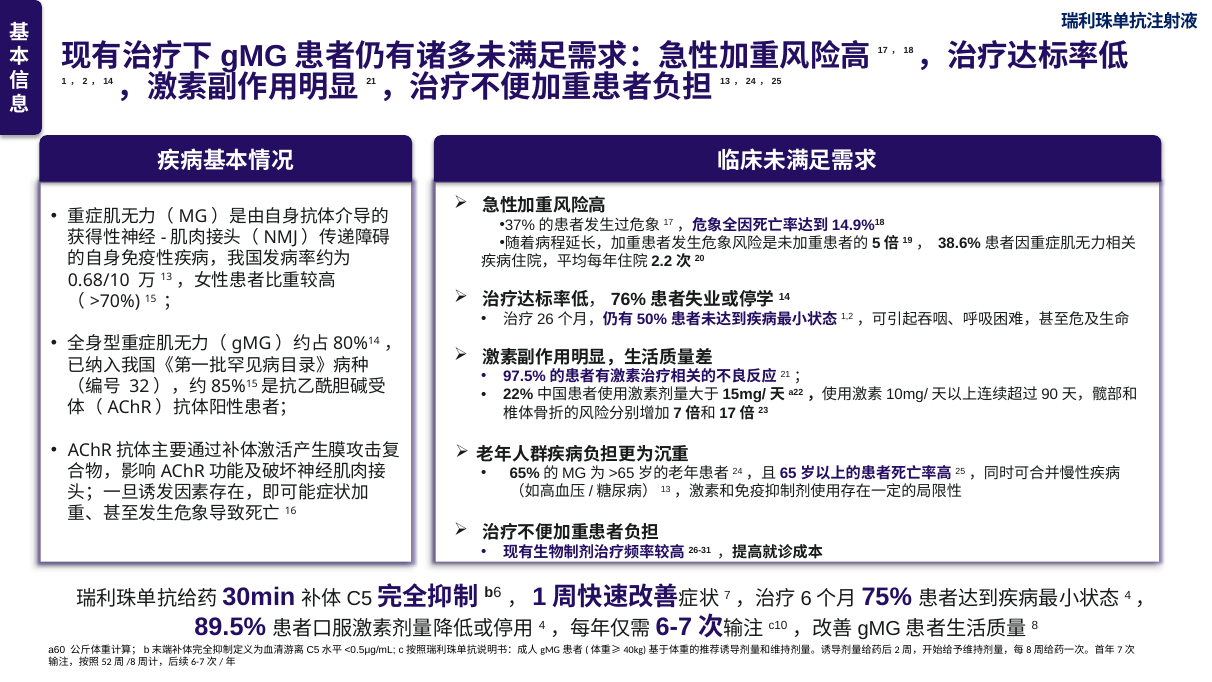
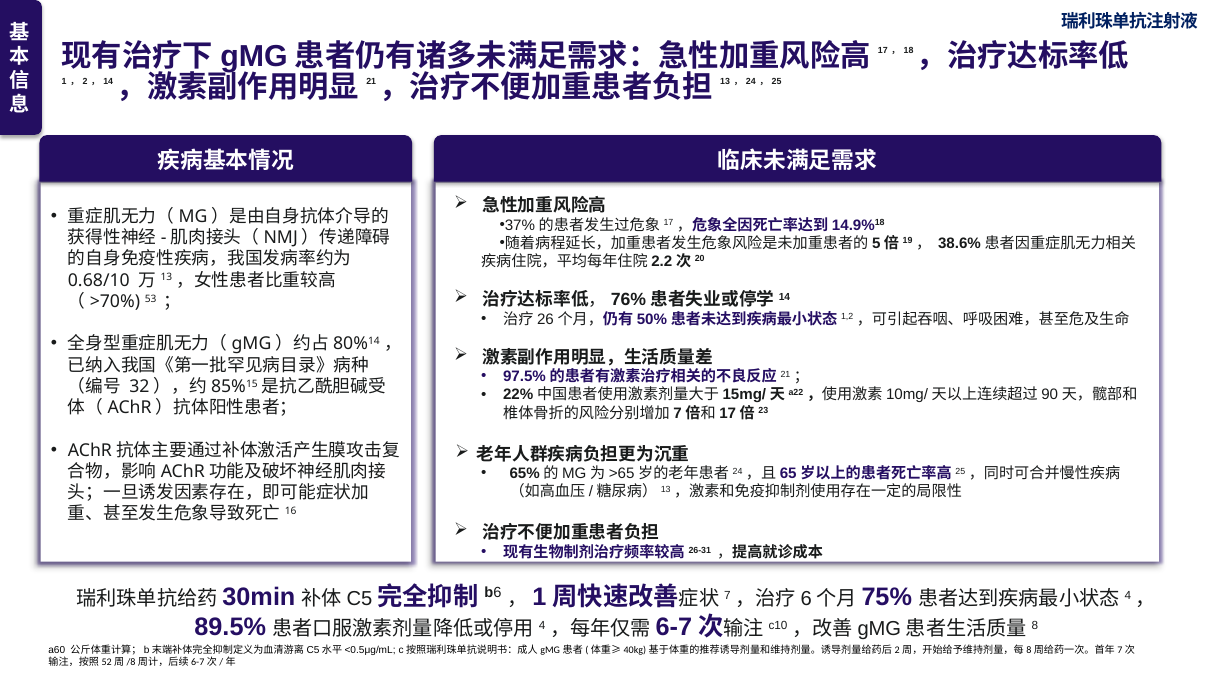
15: 15 -> 53
